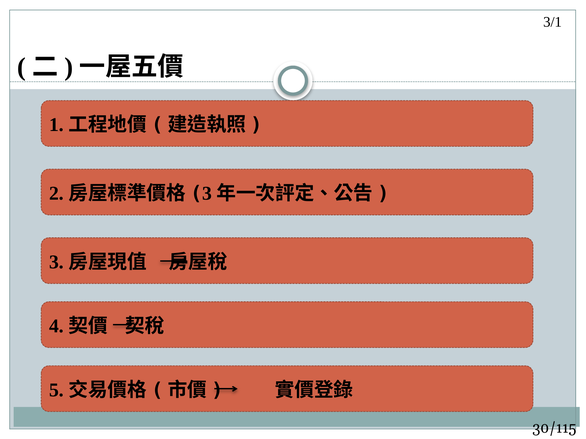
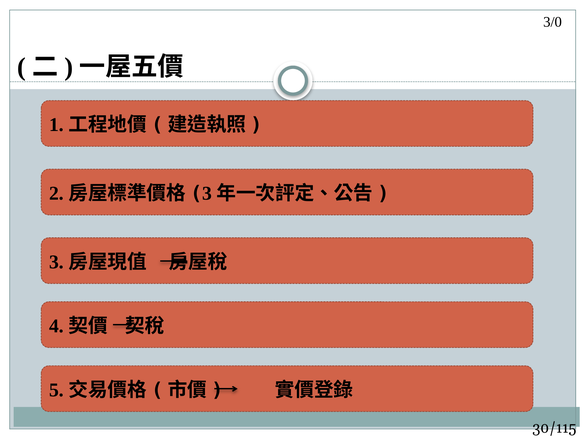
3/1: 3/1 -> 3/0
